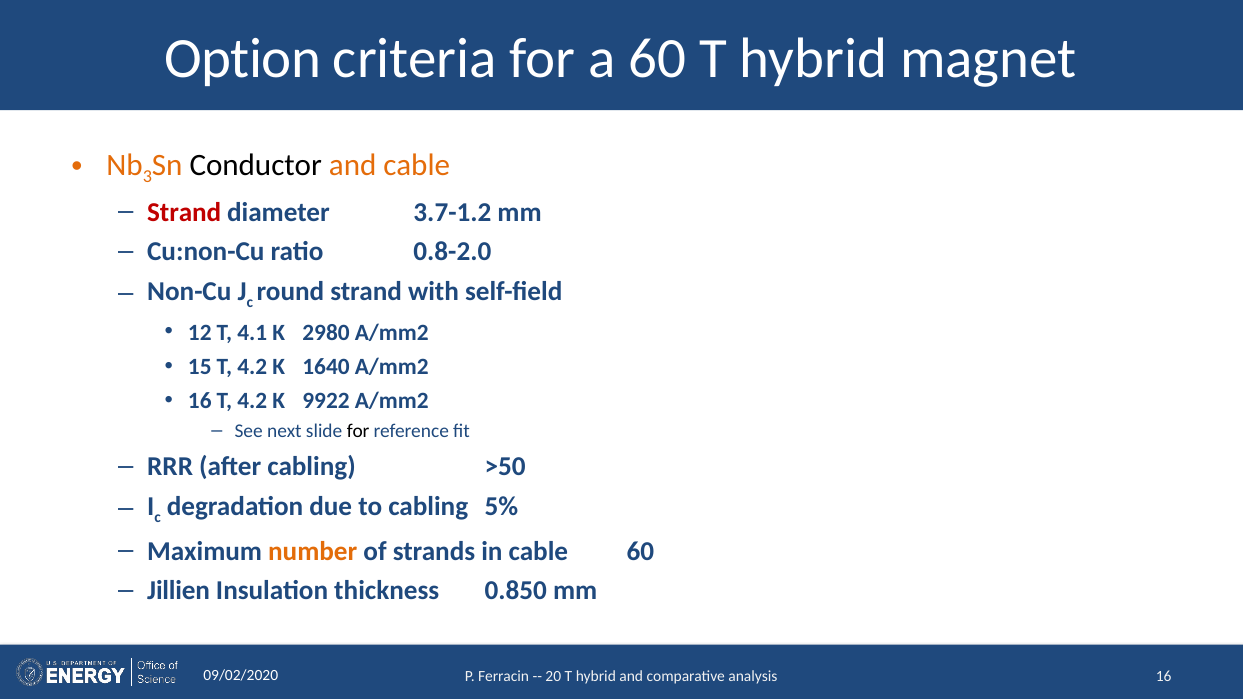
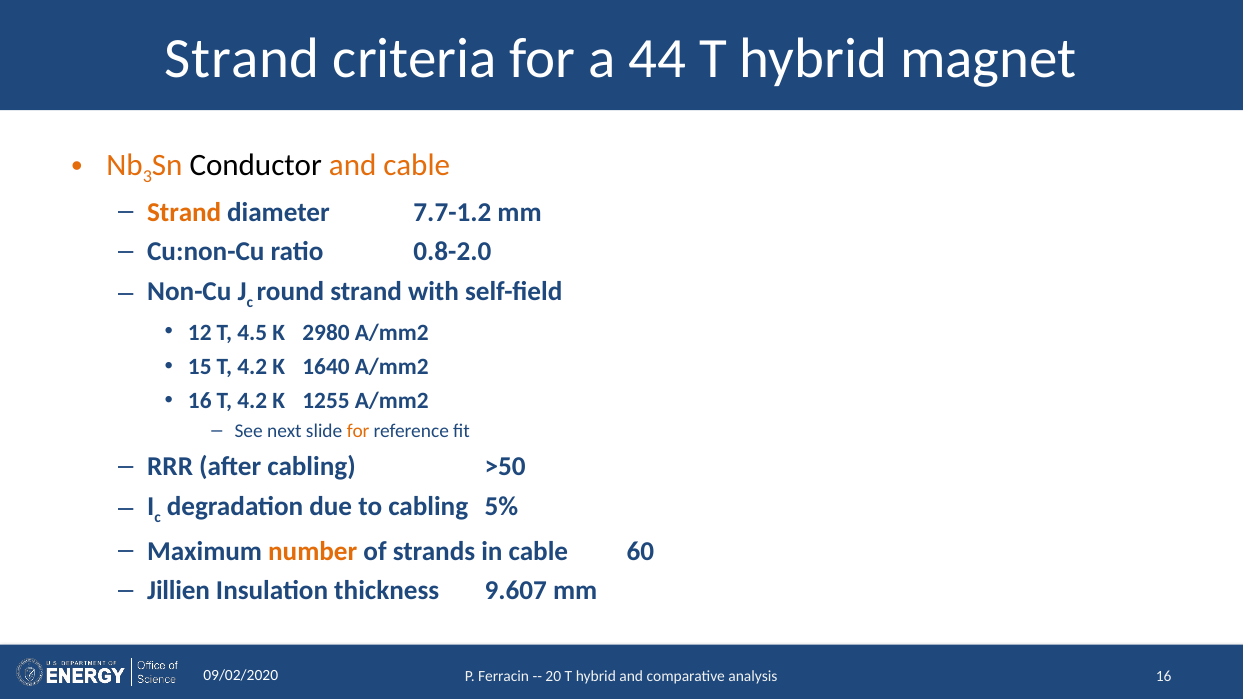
Option at (243, 59): Option -> Strand
a 60: 60 -> 44
Strand at (184, 212) colour: red -> orange
3.7-1.2: 3.7-1.2 -> 7.7-1.2
4.1: 4.1 -> 4.5
9922: 9922 -> 1255
for at (358, 431) colour: black -> orange
0.850: 0.850 -> 9.607
